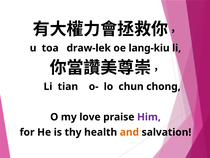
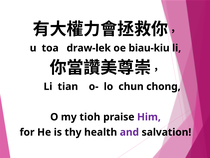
lang-kiu: lang-kiu -> biau-kiu
love: love -> tioh
and colour: orange -> purple
